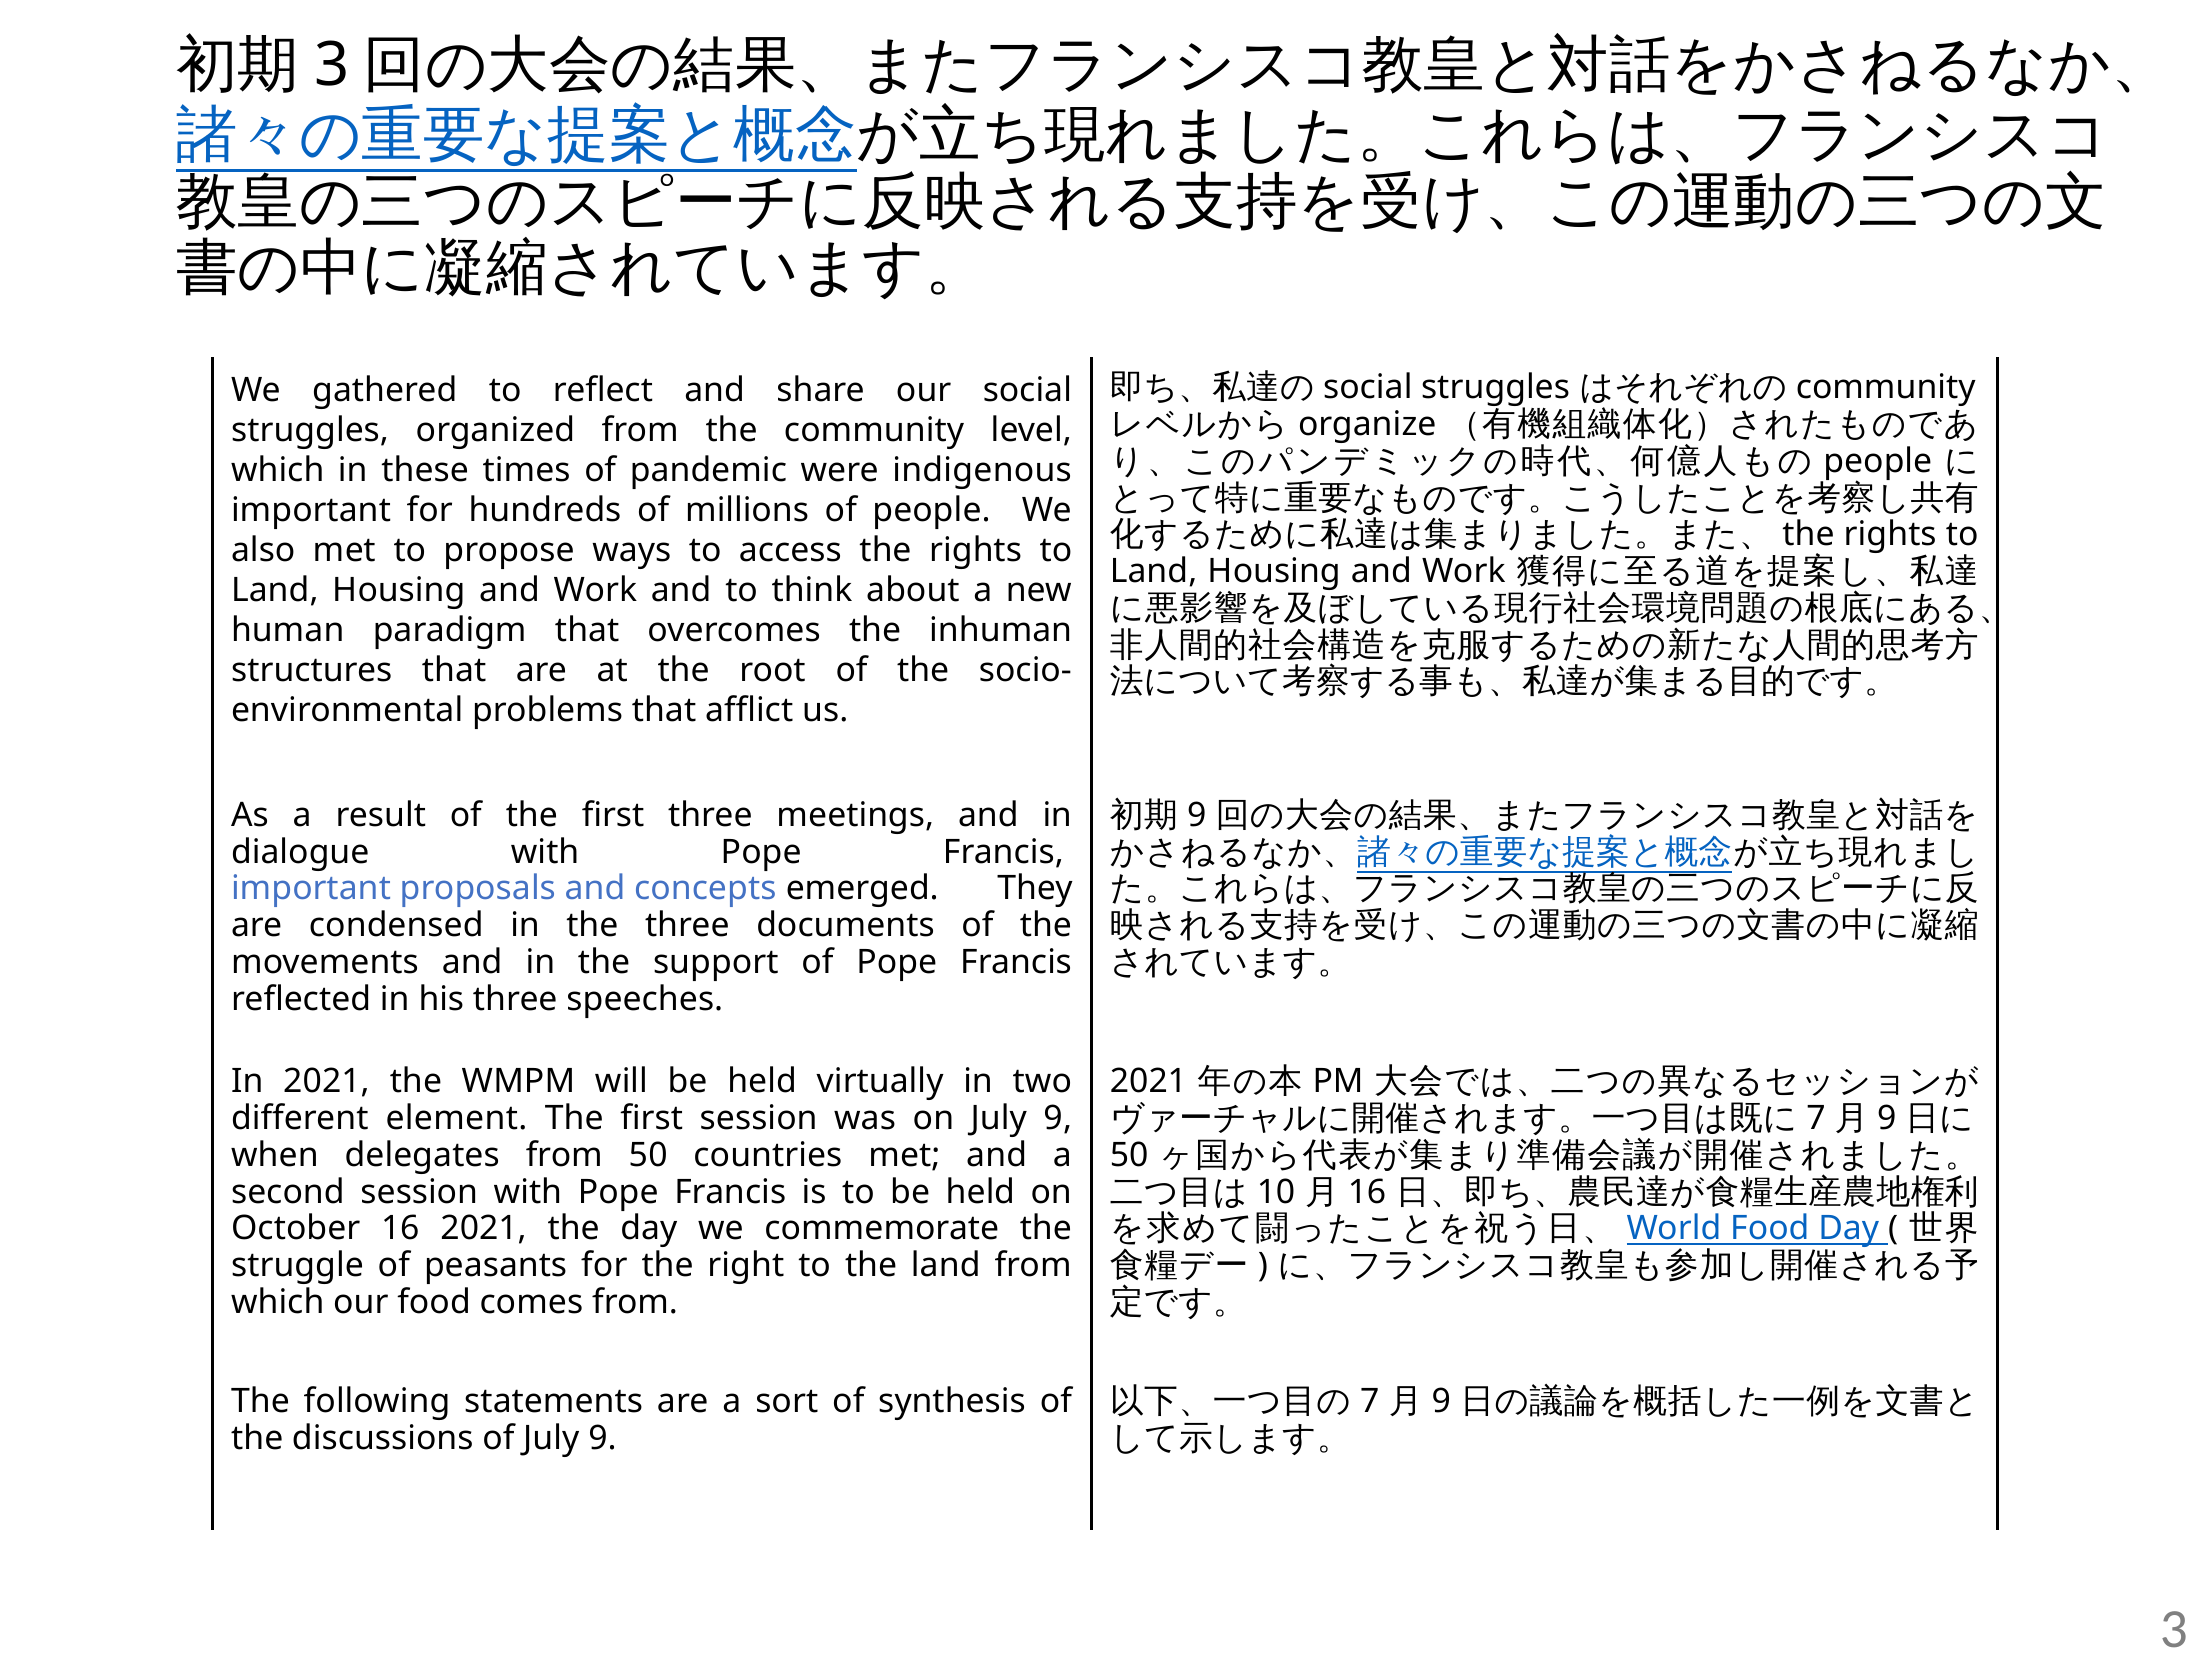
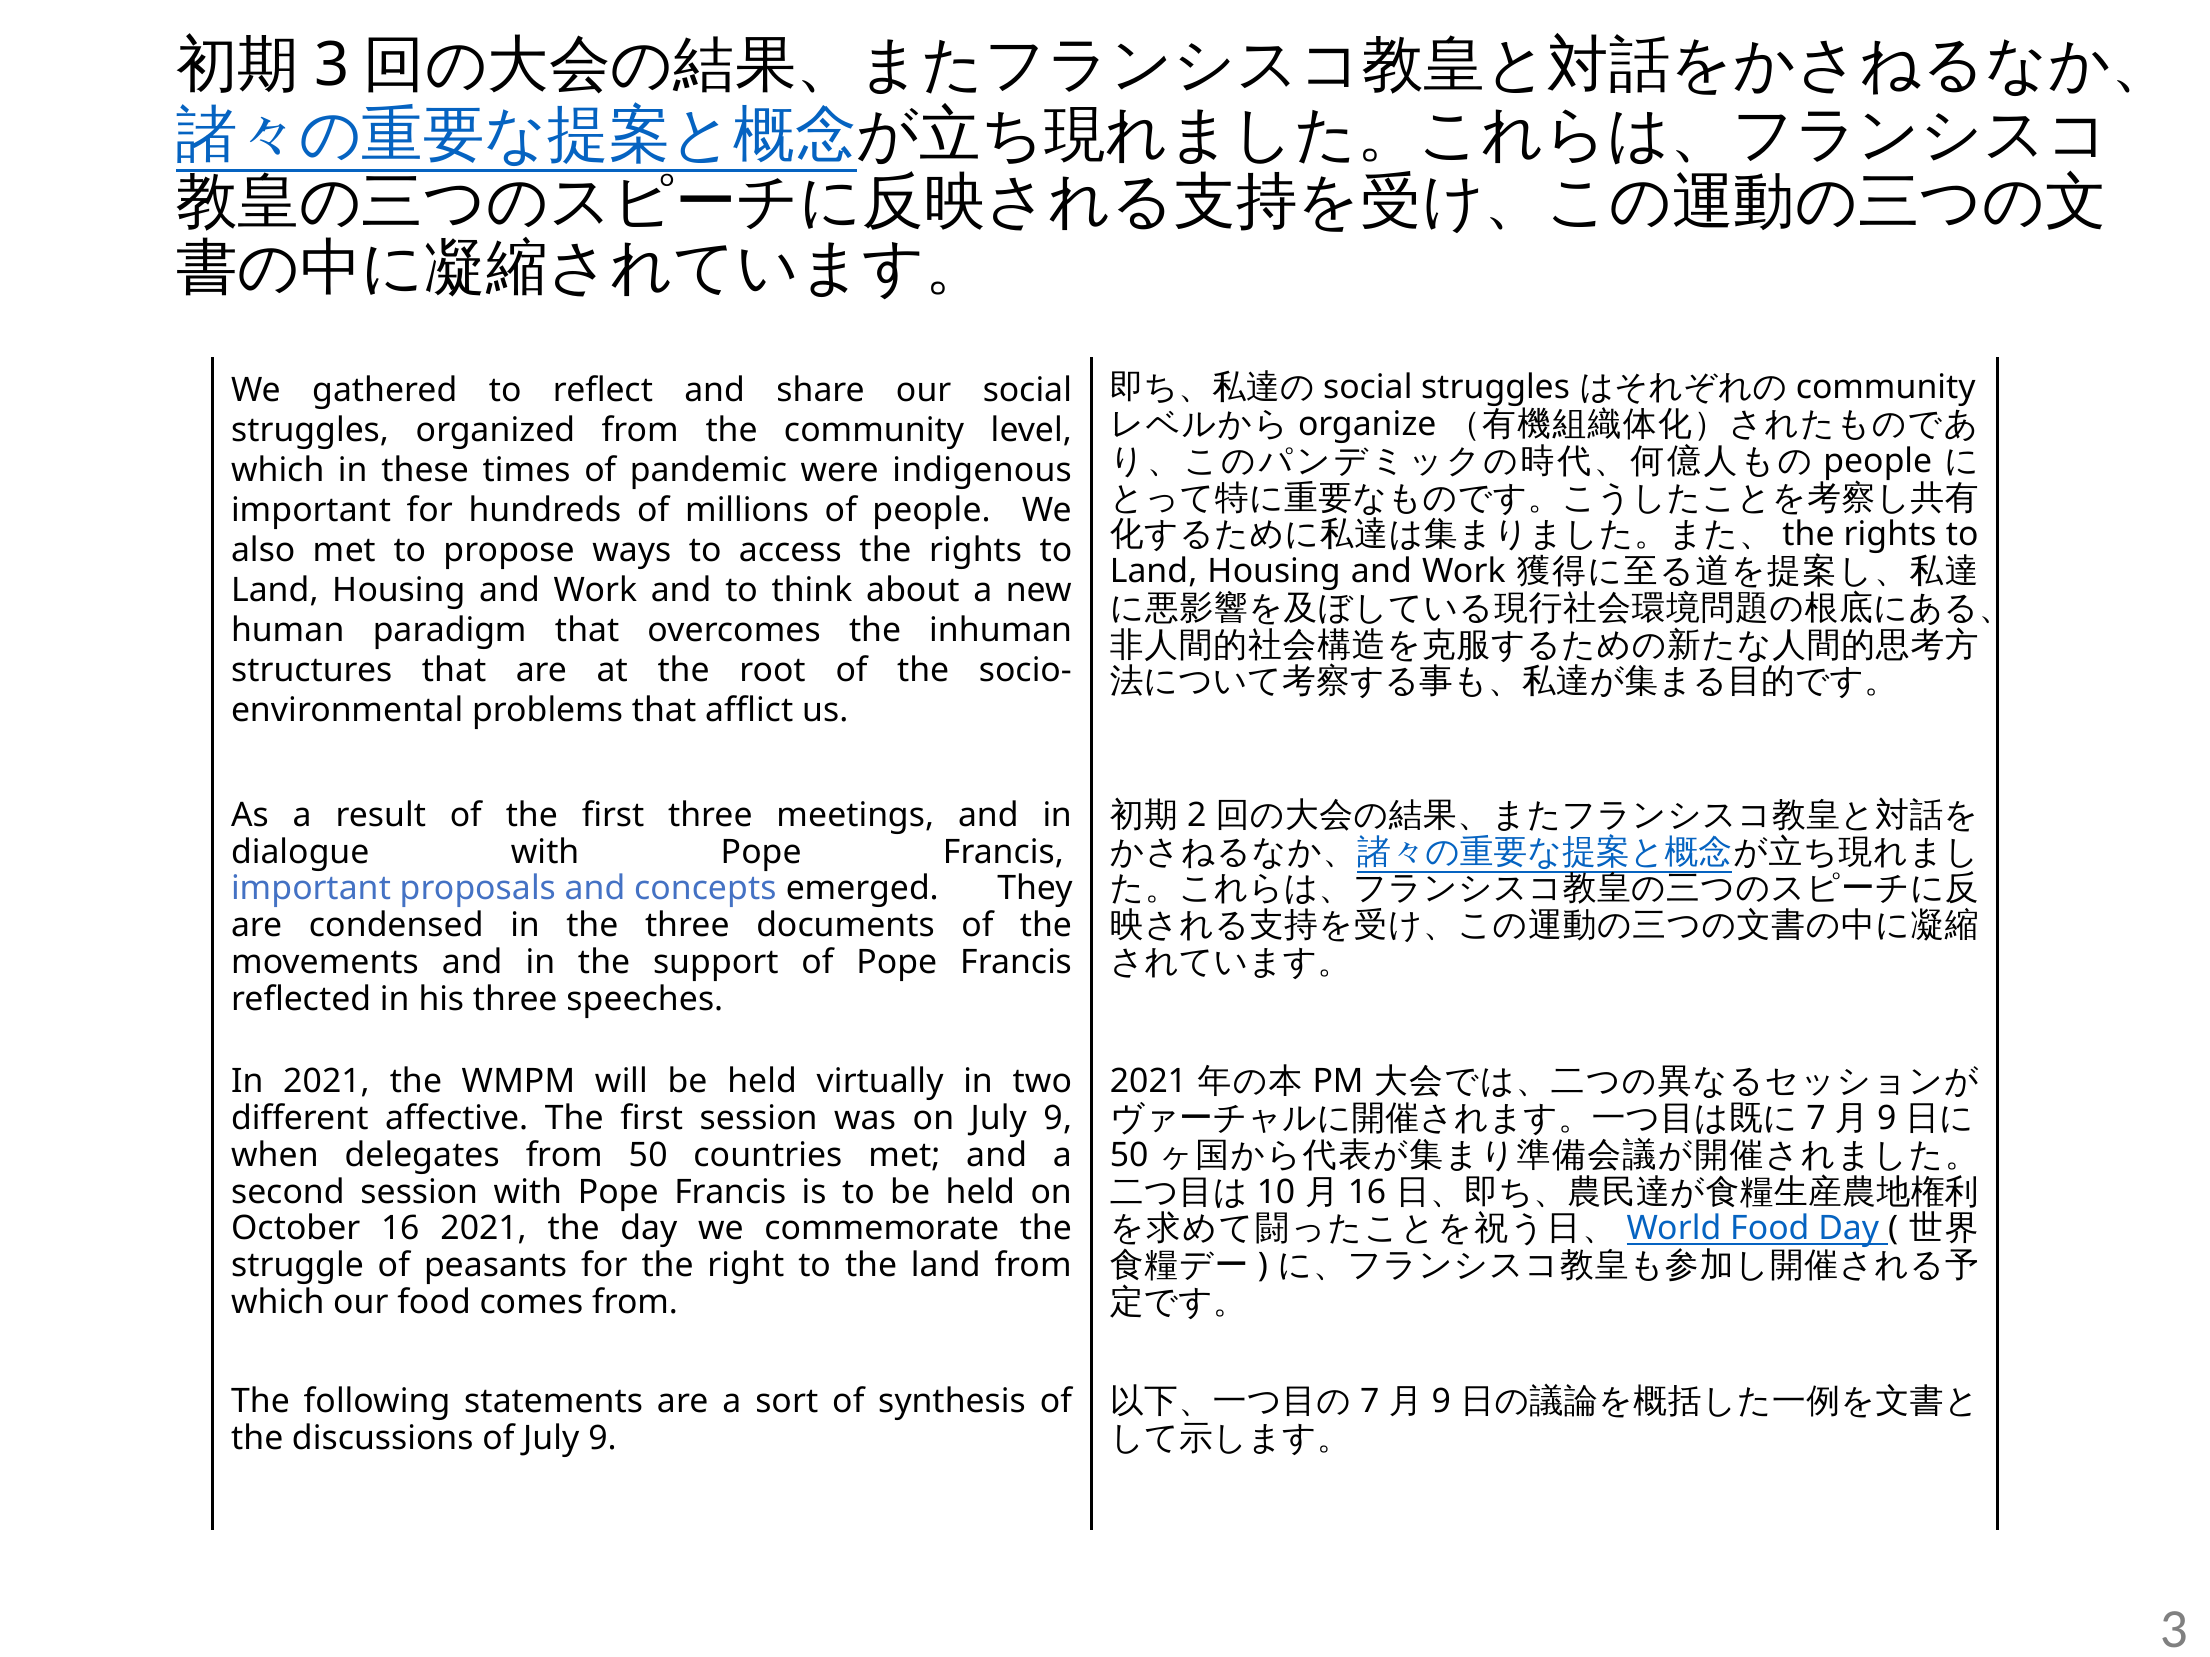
9 at (1197, 816): 9 -> 2
element: element -> affective
